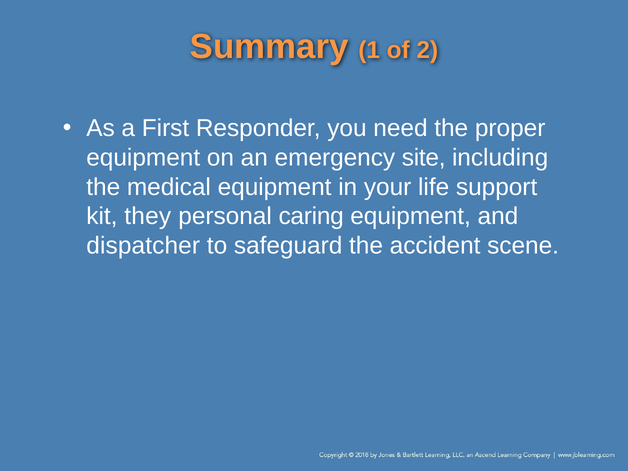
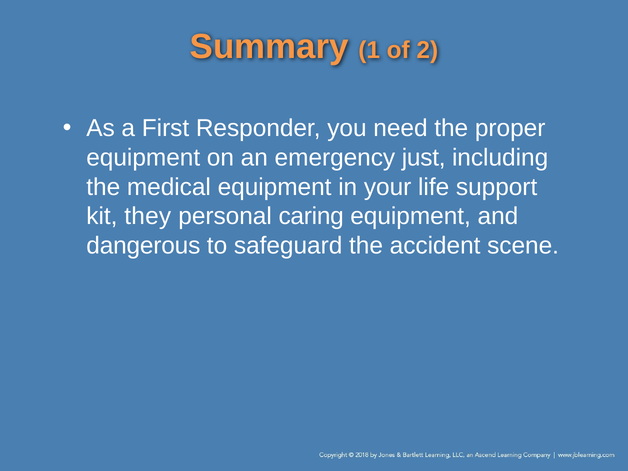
site: site -> just
dispatcher: dispatcher -> dangerous
